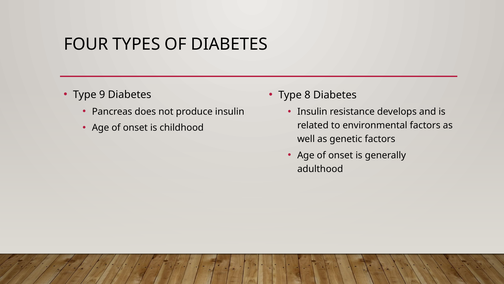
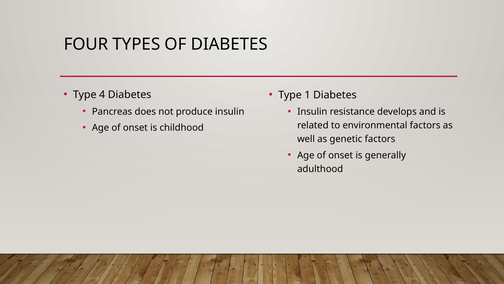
9: 9 -> 4
8: 8 -> 1
